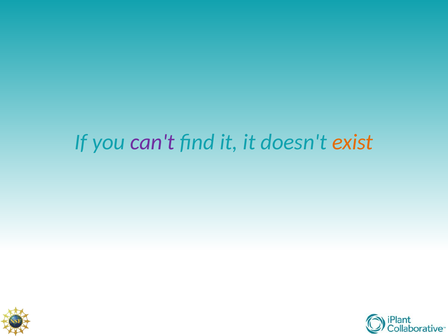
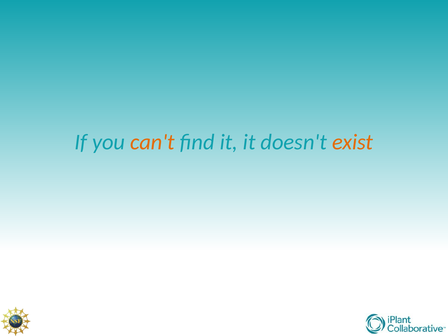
can't colour: purple -> orange
